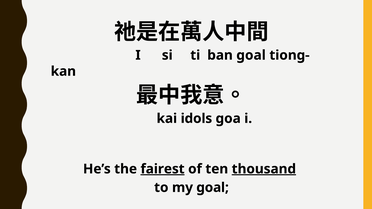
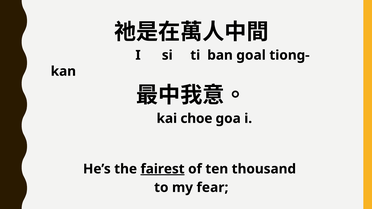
idols: idols -> choe
thousand underline: present -> none
my goal: goal -> fear
